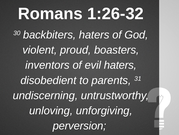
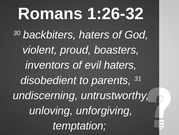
perversion: perversion -> temptation
